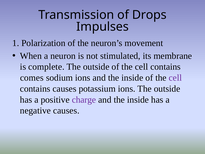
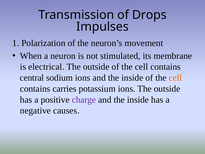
complete: complete -> electrical
comes: comes -> central
cell at (175, 78) colour: purple -> orange
contains causes: causes -> carries
